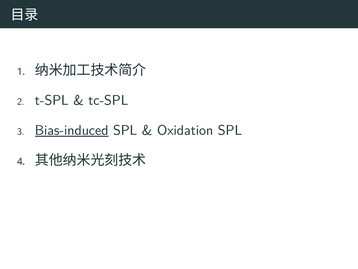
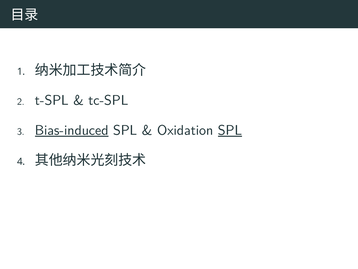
SPL at (230, 130) underline: none -> present
